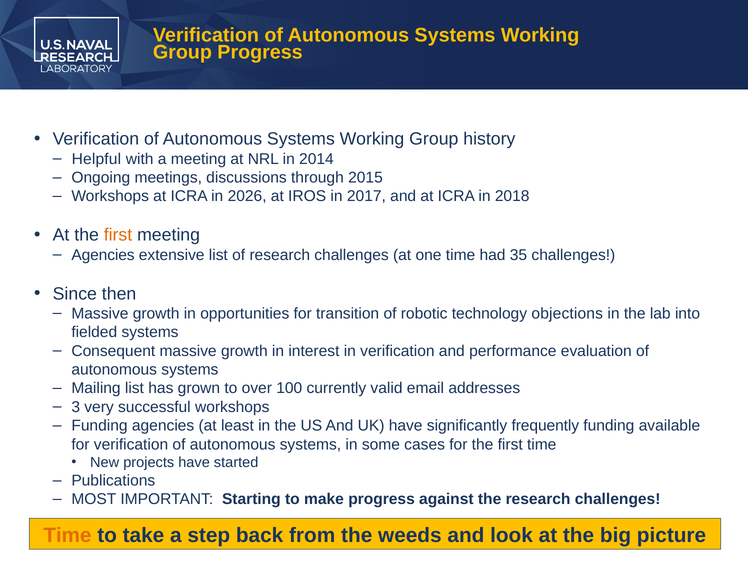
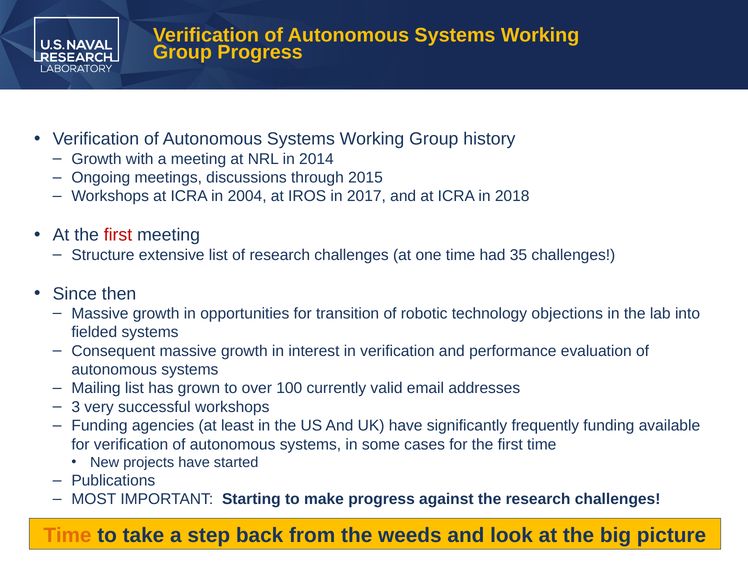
Helpful at (96, 159): Helpful -> Growth
2026: 2026 -> 2004
first at (118, 235) colour: orange -> red
Agencies at (103, 255): Agencies -> Structure
